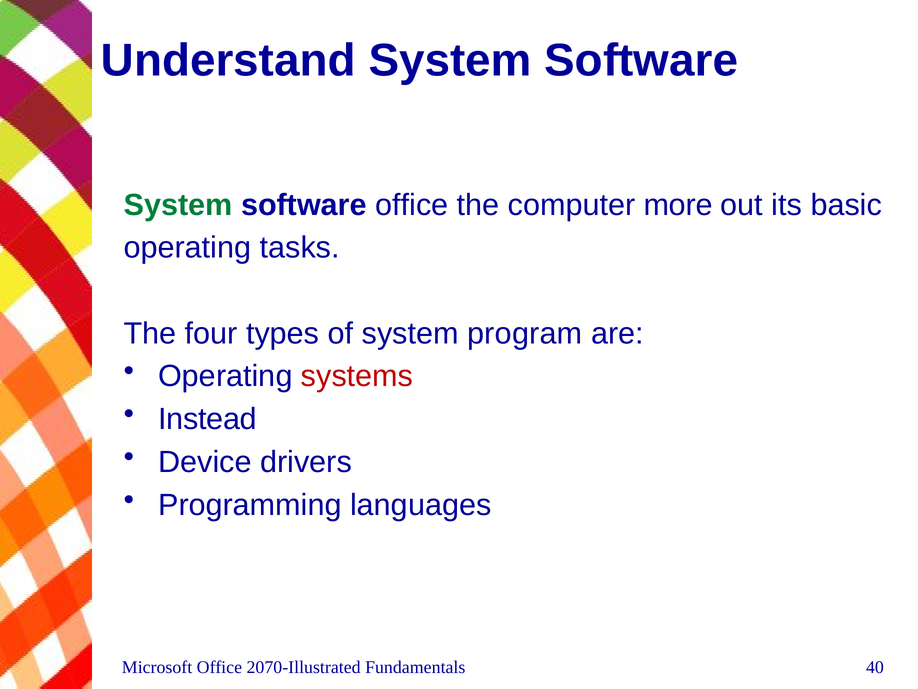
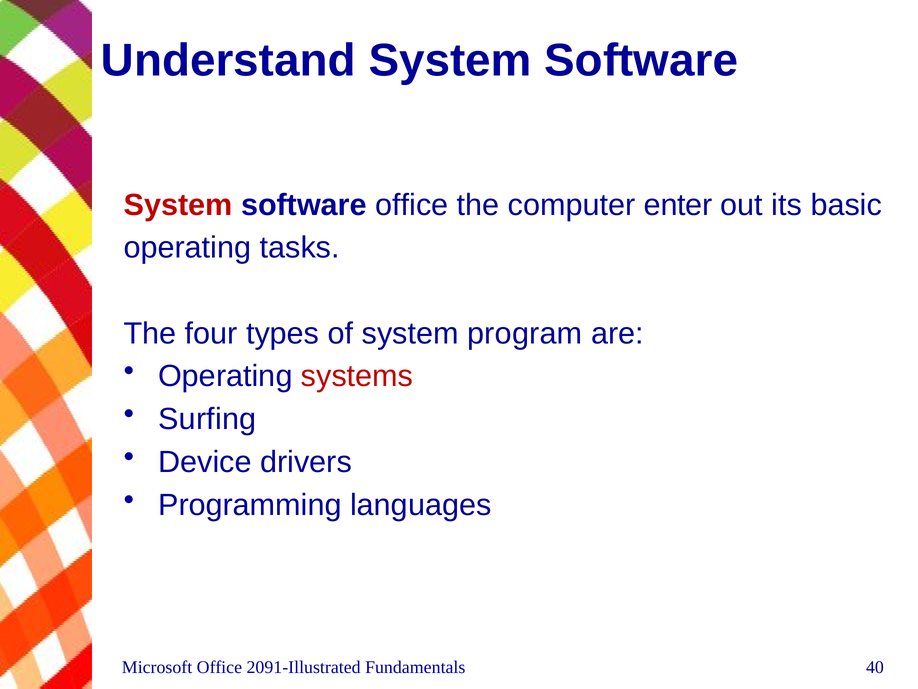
System at (178, 205) colour: green -> red
more: more -> enter
Instead: Instead -> Surfing
2070-Illustrated: 2070-Illustrated -> 2091-Illustrated
